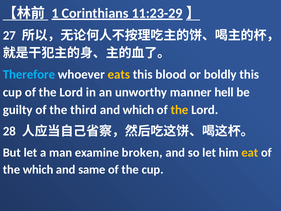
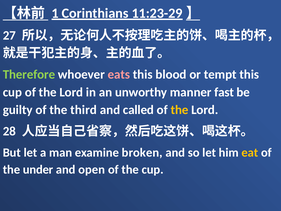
Therefore colour: light blue -> light green
eats colour: yellow -> pink
boldly: boldly -> tempt
hell: hell -> fast
and which: which -> called
the which: which -> under
same: same -> open
